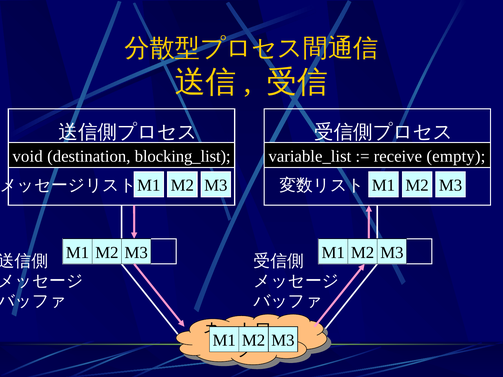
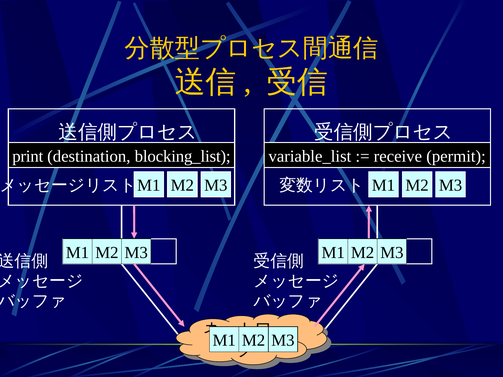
void: void -> print
empty: empty -> permit
